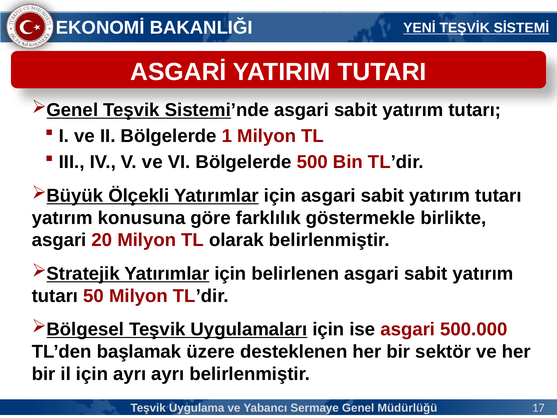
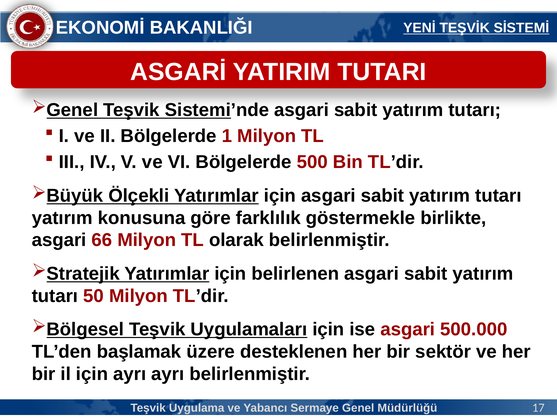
20: 20 -> 66
